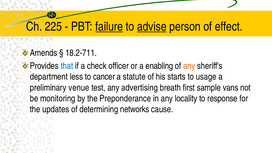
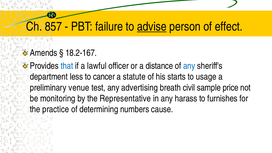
225: 225 -> 857
failure underline: present -> none
18.2-711: 18.2-711 -> 18.2-167
check: check -> lawful
enabling: enabling -> distance
any at (189, 66) colour: orange -> blue
first: first -> civil
vans: vans -> price
Preponderance: Preponderance -> Representative
locality: locality -> harass
response: response -> furnishes
updates: updates -> practice
networks: networks -> numbers
